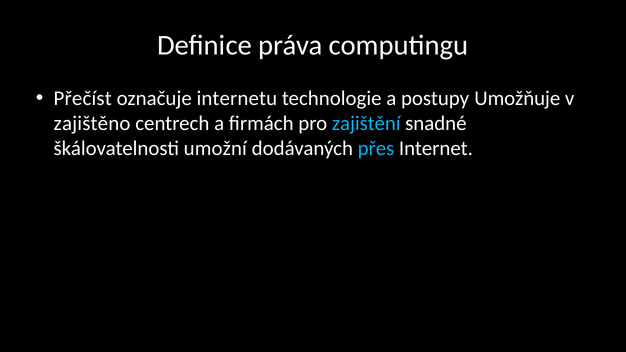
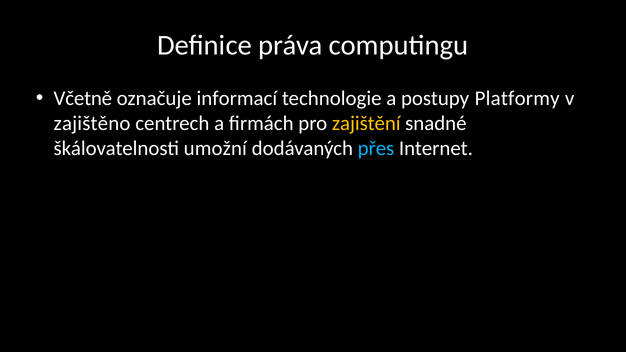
Přečíst: Přečíst -> Včetně
internetu: internetu -> informací
Umožňuje: Umožňuje -> Platformy
zajištění colour: light blue -> yellow
